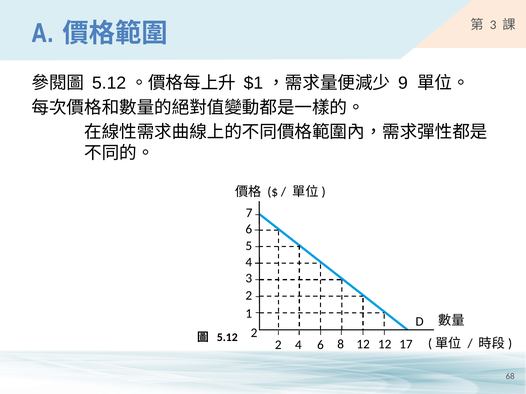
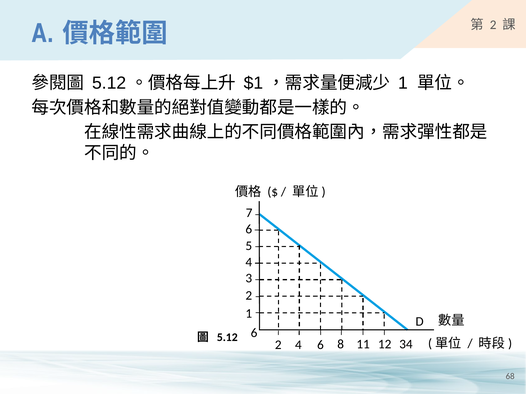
3 at (493, 25): 3 -> 2
9 at (403, 83): 9 -> 1
5.12 2: 2 -> 6
6 12: 12 -> 11
17: 17 -> 34
